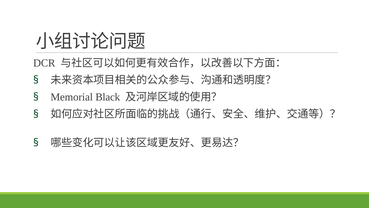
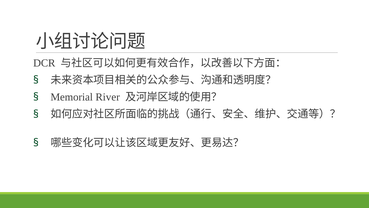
Black: Black -> River
